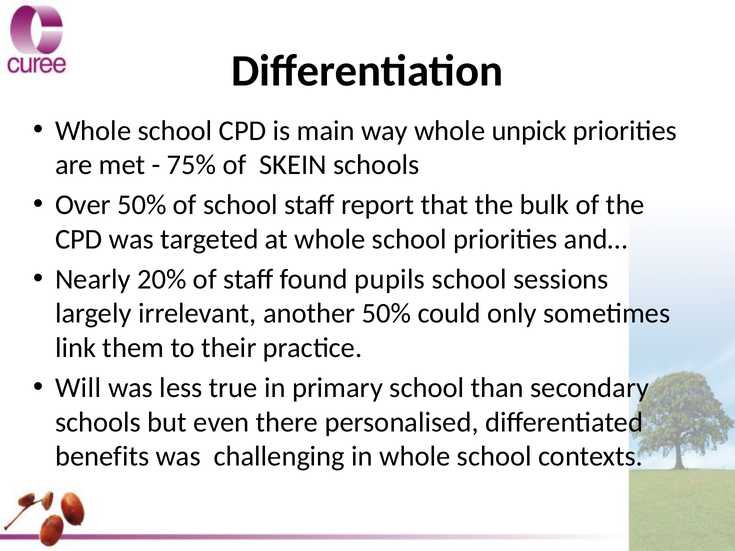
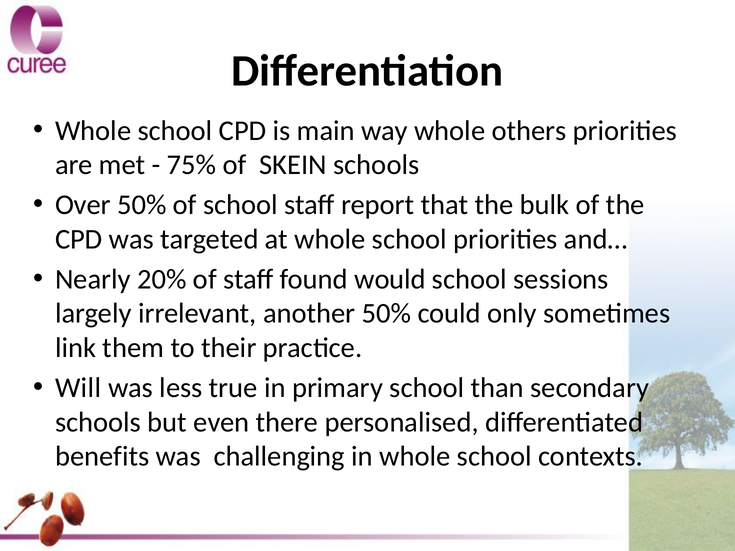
unpick: unpick -> others
pupils: pupils -> would
